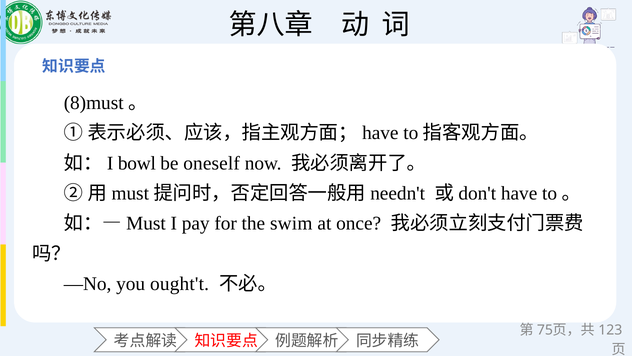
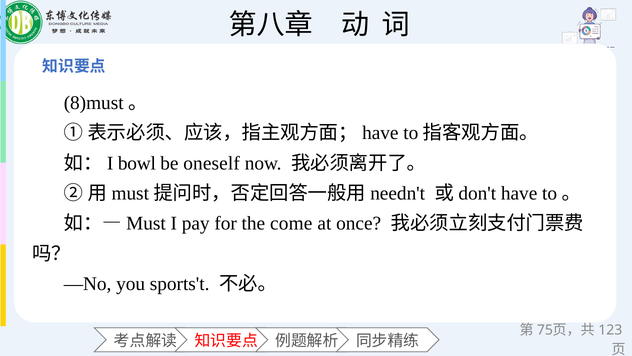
swim: swim -> come
ought't: ought't -> sports't
